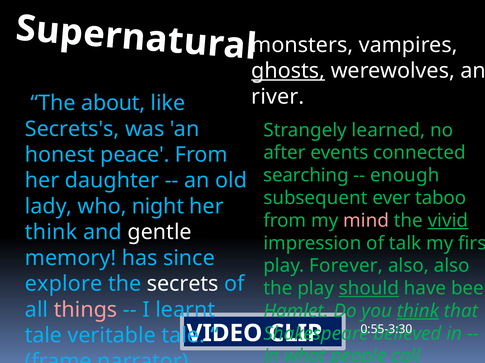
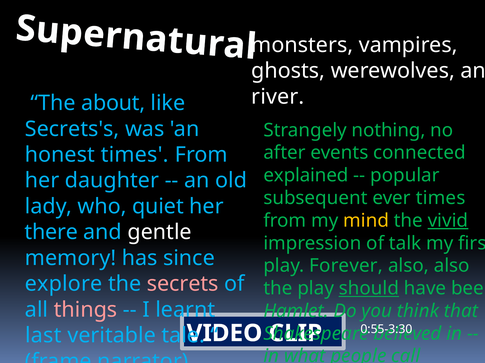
ghosts at (288, 71) underline: present -> none
learned: learned -> nothing
honest peace: peace -> times
searching: searching -> explained
enough: enough -> popular
ever taboo: taboo -> times
night: night -> quiet
mind colour: pink -> yellow
think at (51, 233): think -> there
secrets colour: white -> pink
think at (418, 312) underline: present -> none
tale at (44, 336): tale -> last
